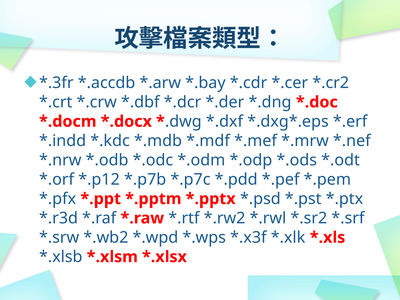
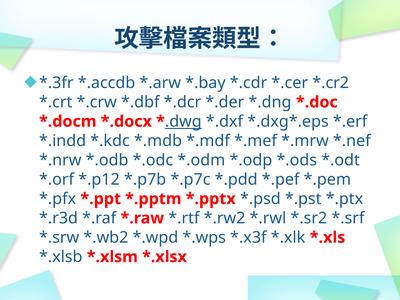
.dwg underline: none -> present
